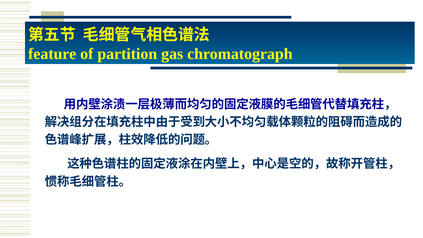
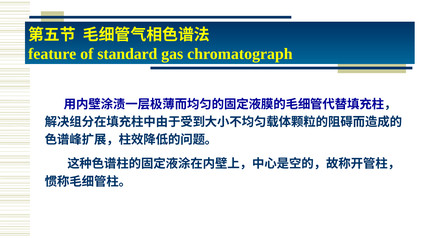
partition: partition -> standard
